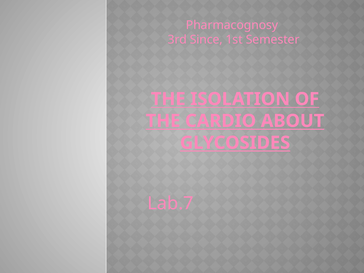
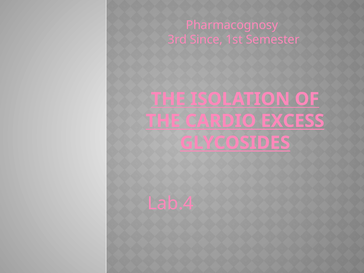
ABOUT: ABOUT -> EXCESS
Lab.7: Lab.7 -> Lab.4
